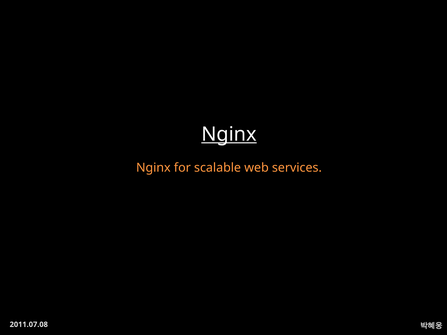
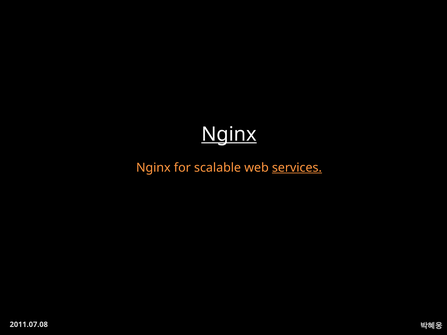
services underline: none -> present
